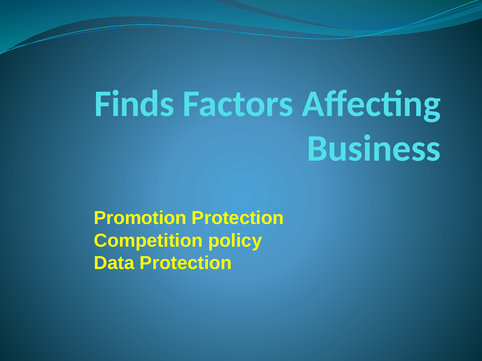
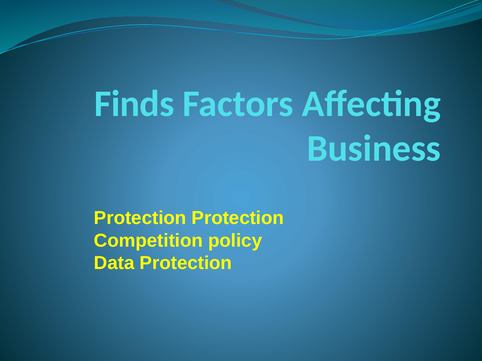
Promotion at (140, 218): Promotion -> Protection
